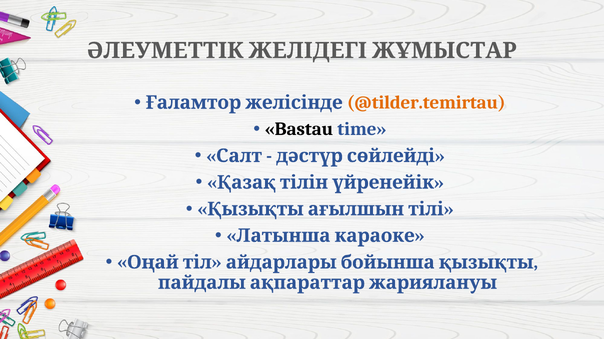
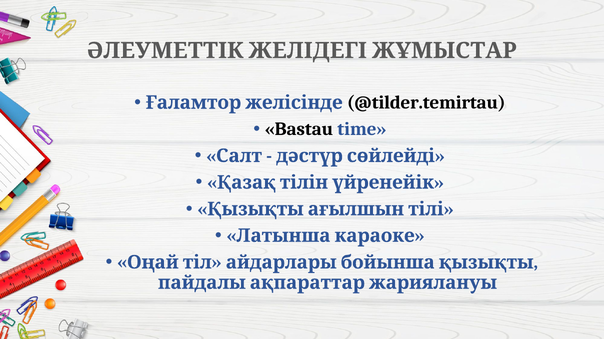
@tilder.temirtau colour: orange -> black
